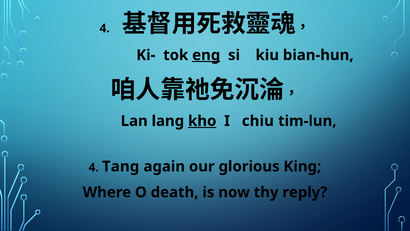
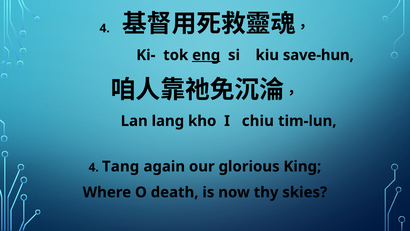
bian-hun: bian-hun -> save-hun
kho underline: present -> none
reply: reply -> skies
